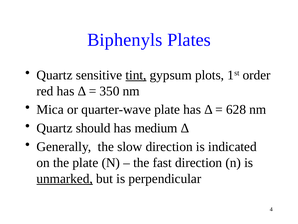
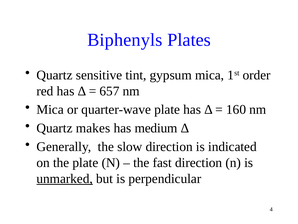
tint underline: present -> none
gypsum plots: plots -> mica
350: 350 -> 657
628: 628 -> 160
should: should -> makes
